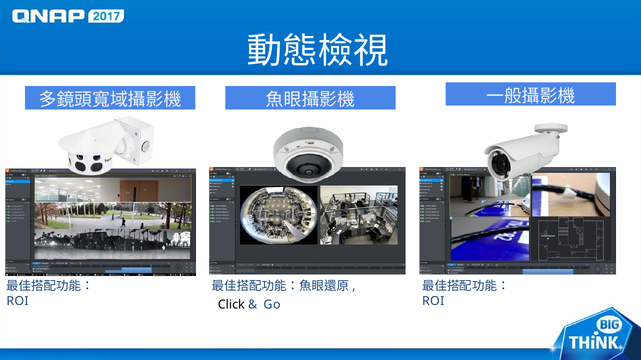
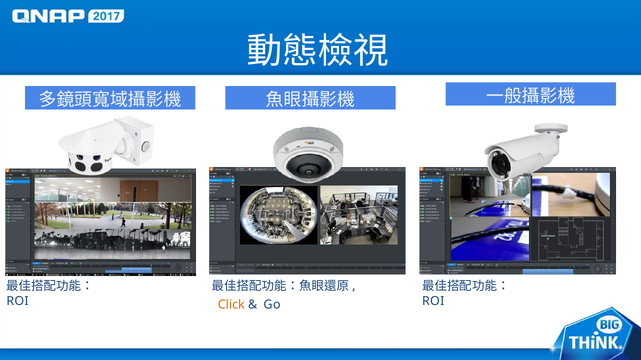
Click colour: black -> orange
